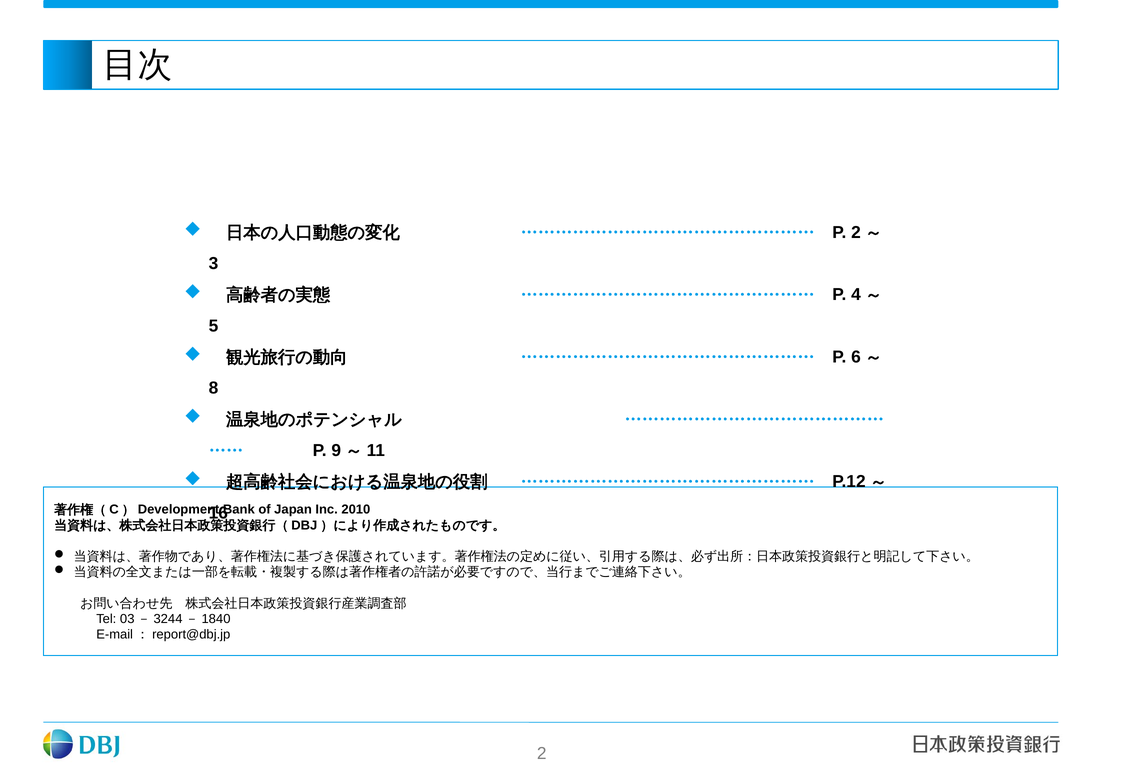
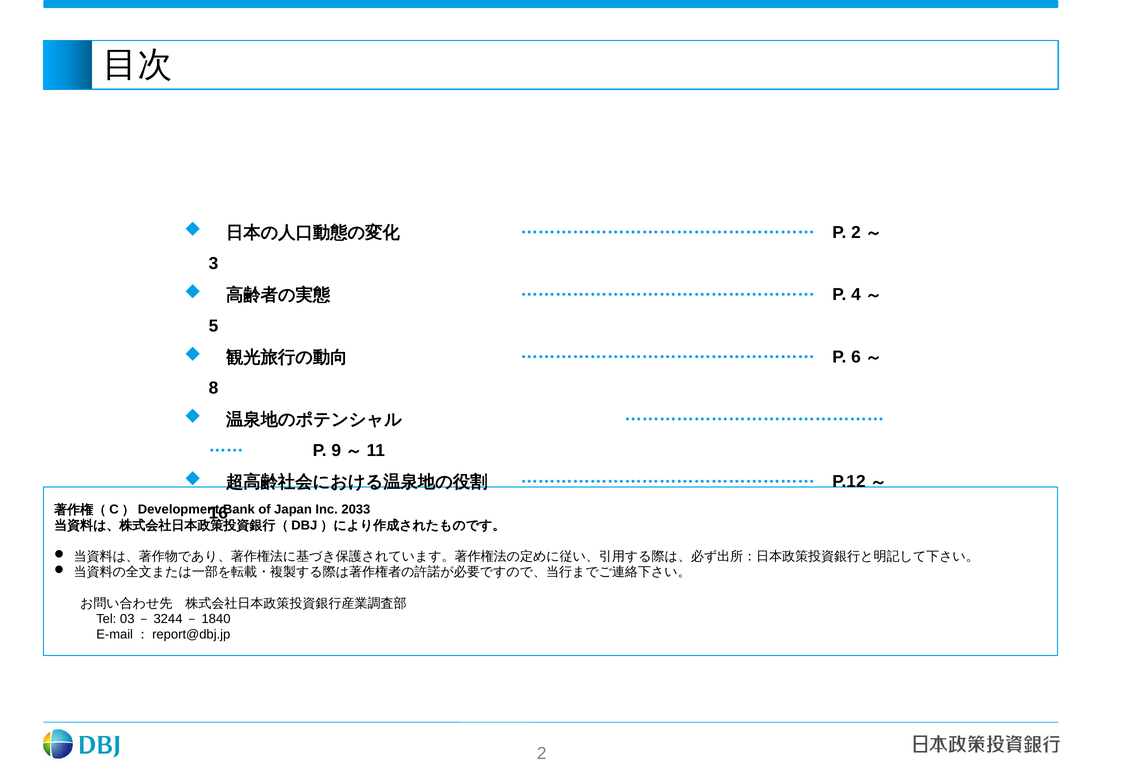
2010: 2010 -> 2033
